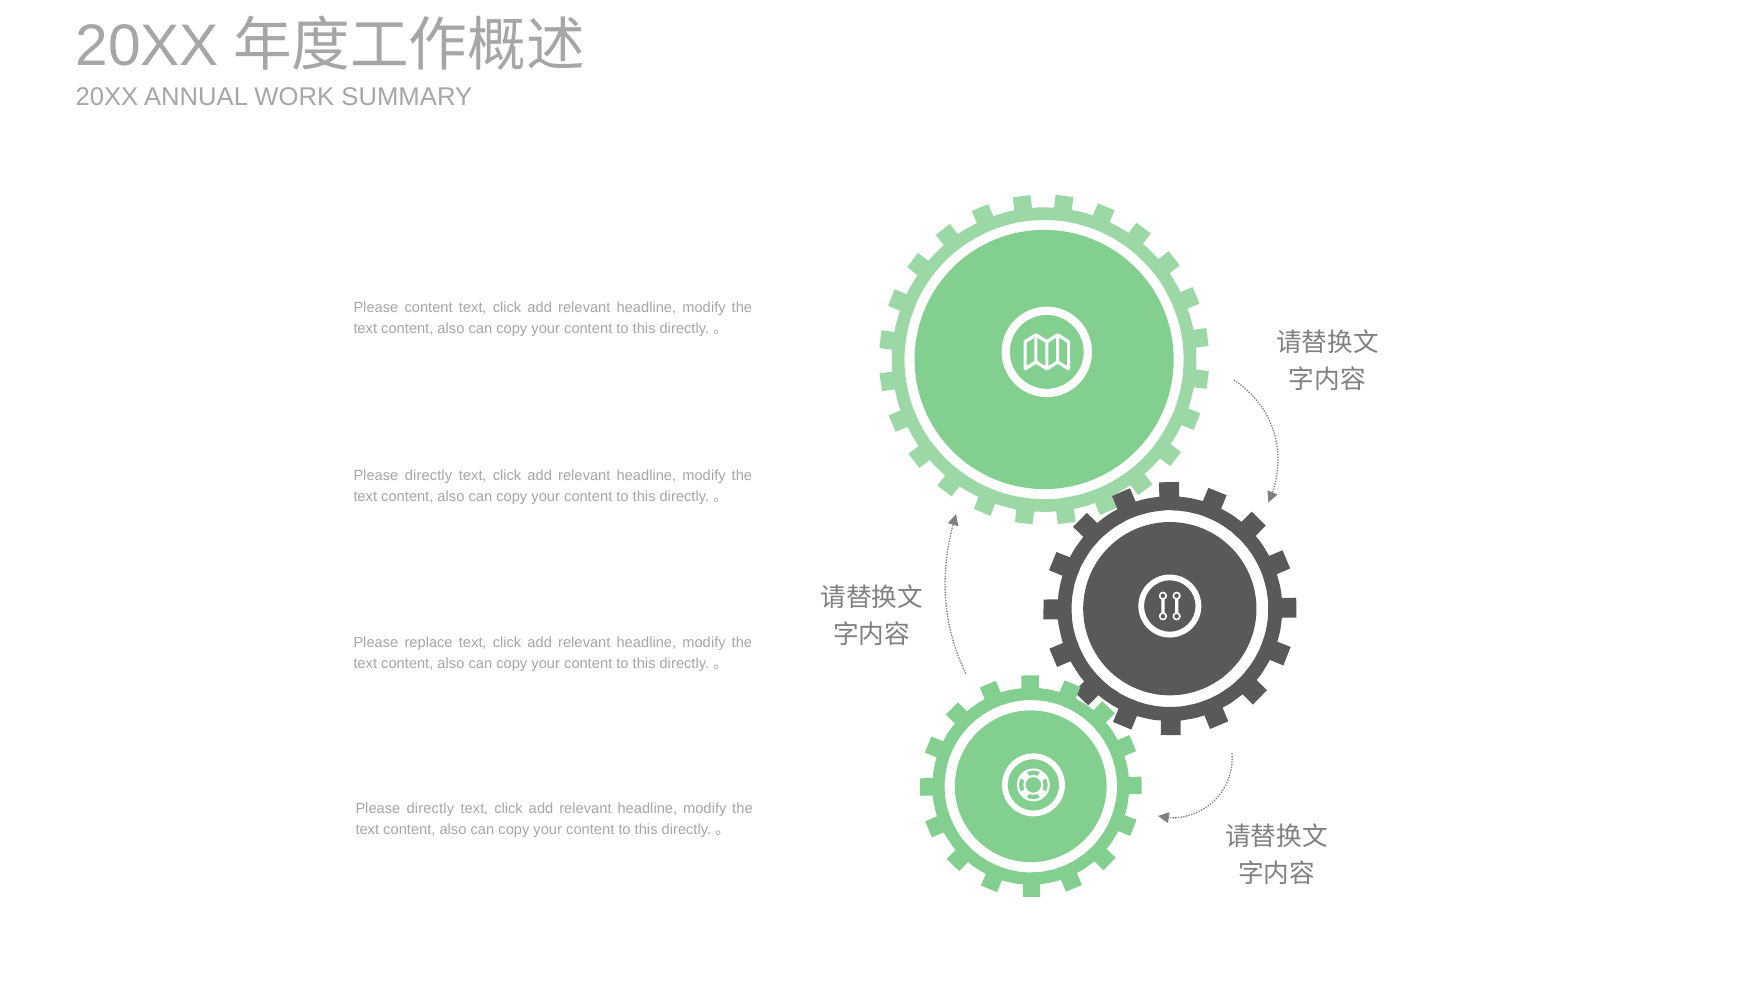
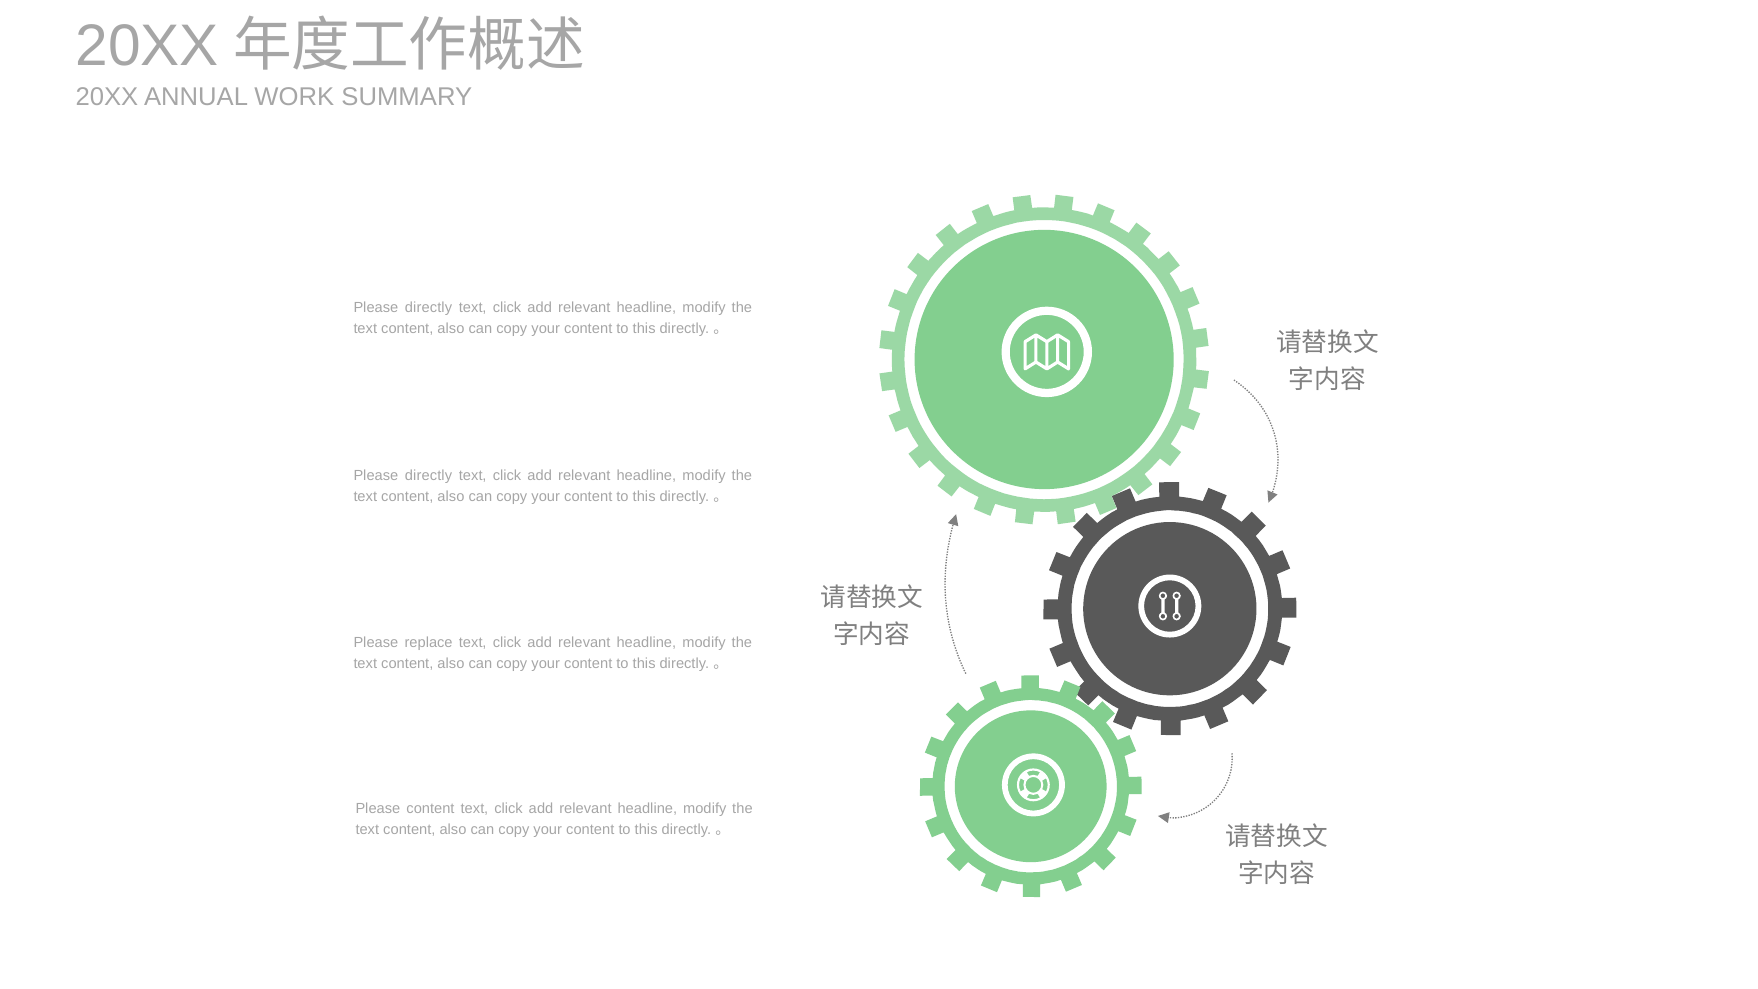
content at (429, 308): content -> directly
directly at (430, 809): directly -> content
